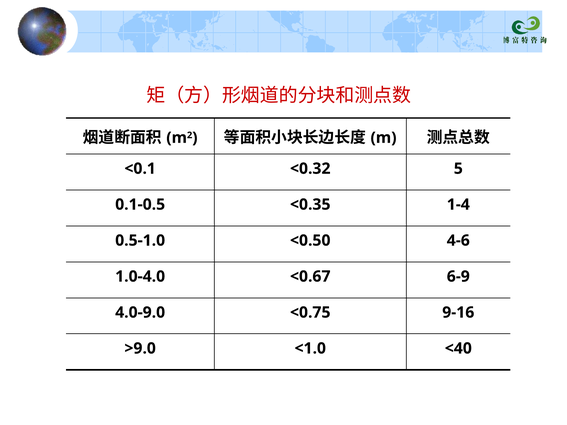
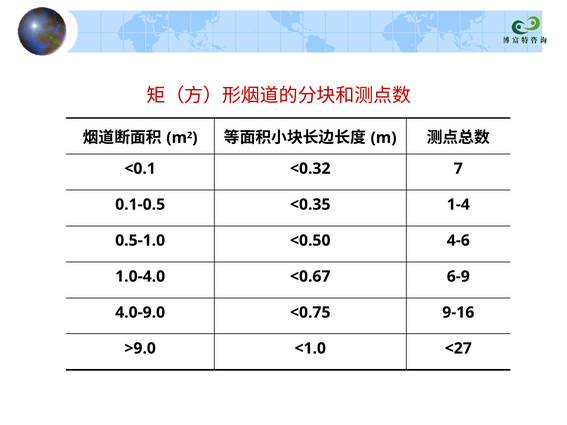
5: 5 -> 7
<40: <40 -> <27
